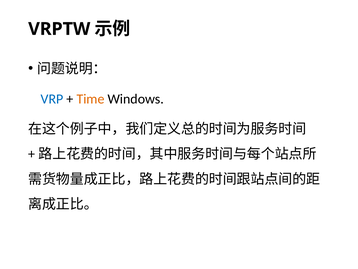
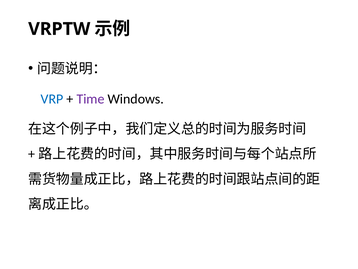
Time colour: orange -> purple
